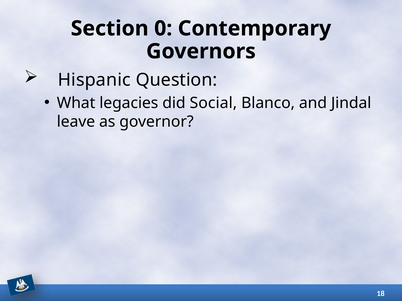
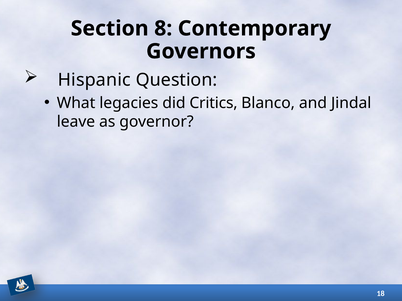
0: 0 -> 8
Social: Social -> Critics
